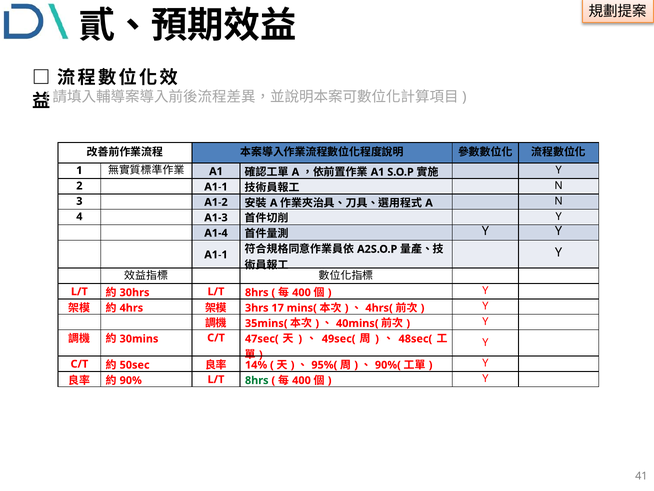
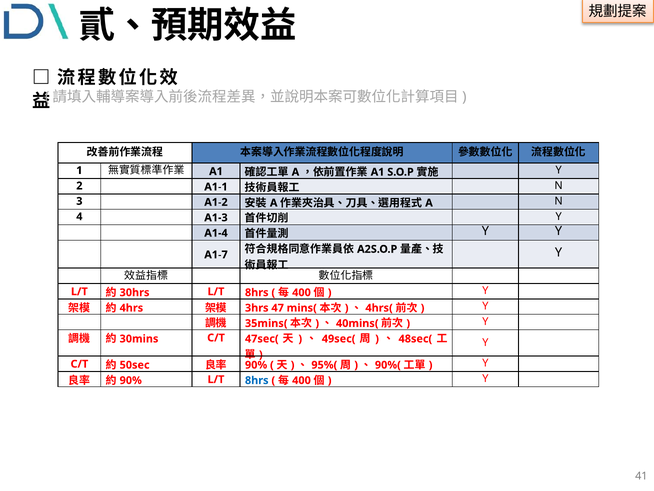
A1-1 at (216, 255): A1-1 -> A1-7
17: 17 -> 47
14% at (256, 365): 14% -> 90%
8hrs at (257, 380) colour: green -> blue
